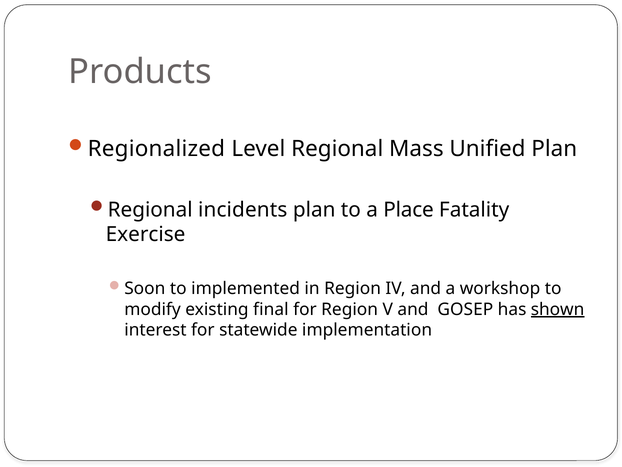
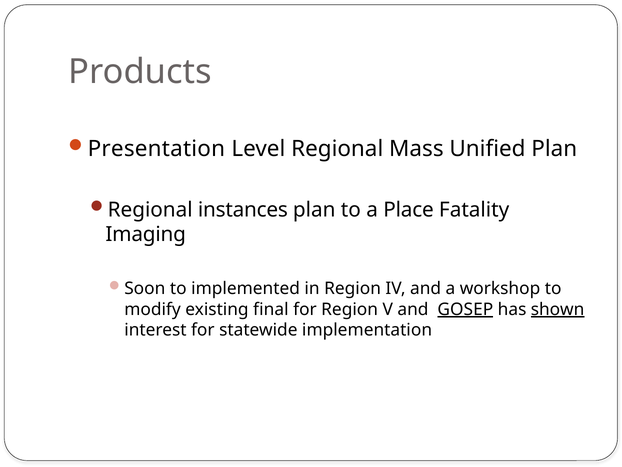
Regionalized: Regionalized -> Presentation
incidents: incidents -> instances
Exercise: Exercise -> Imaging
GOSEP underline: none -> present
